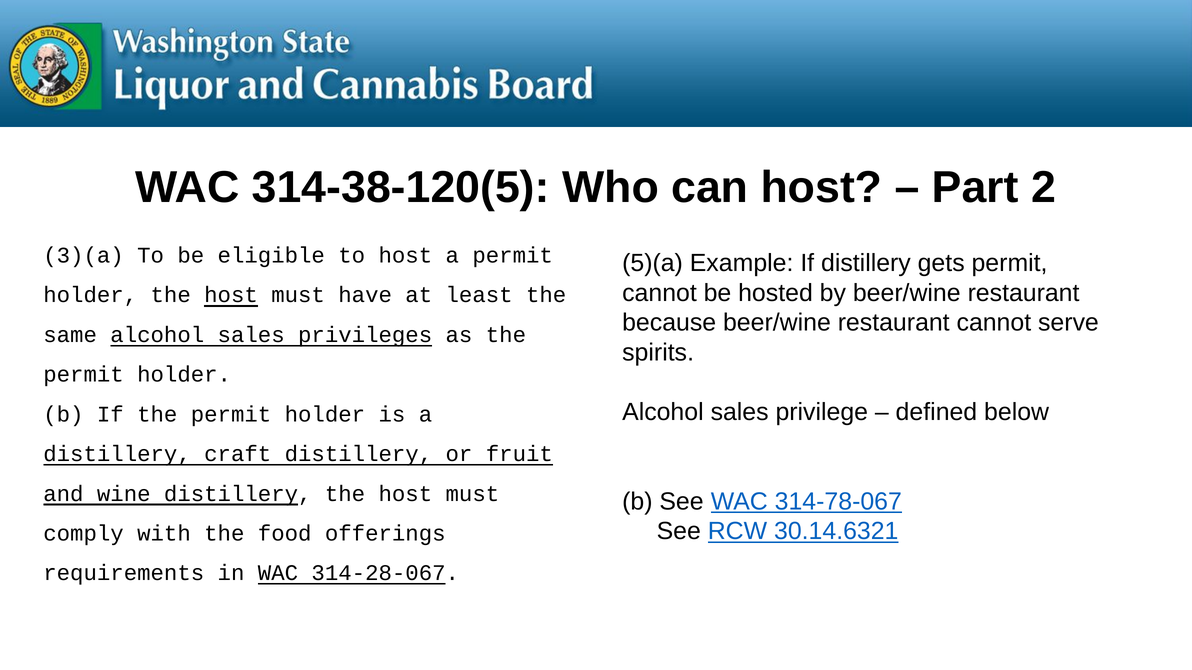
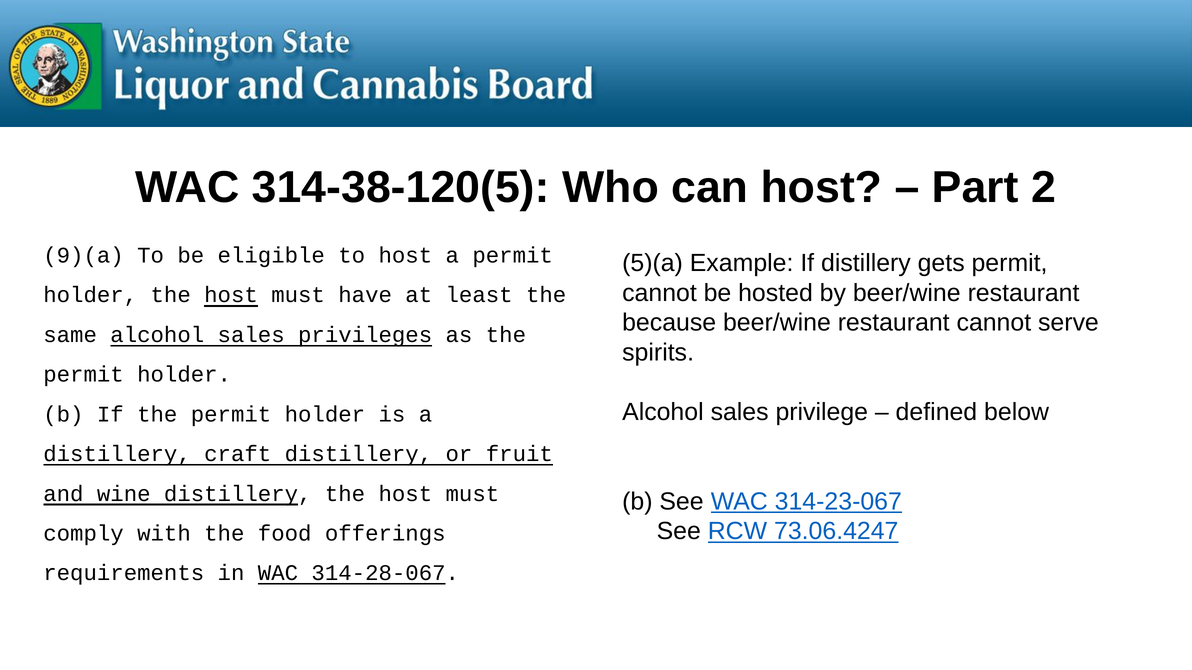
3)(a: 3)(a -> 9)(a
314-78-067: 314-78-067 -> 314-23-067
30.14.6321: 30.14.6321 -> 73.06.4247
